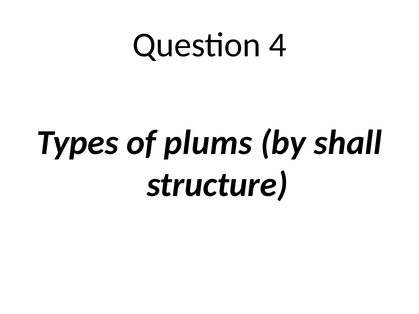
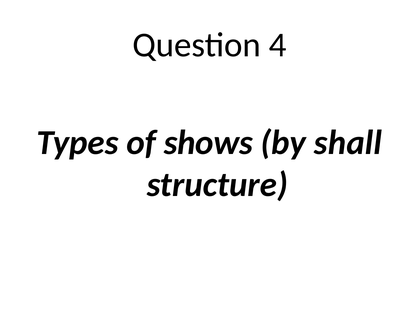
plums: plums -> shows
